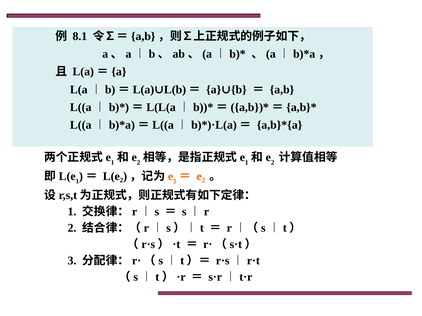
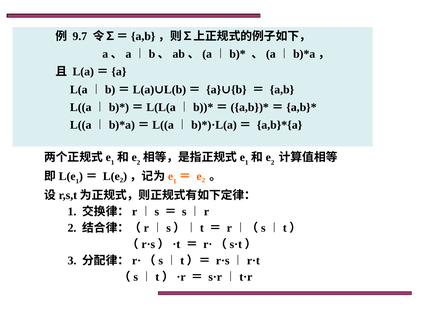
8.1: 8.1 -> 9.7
